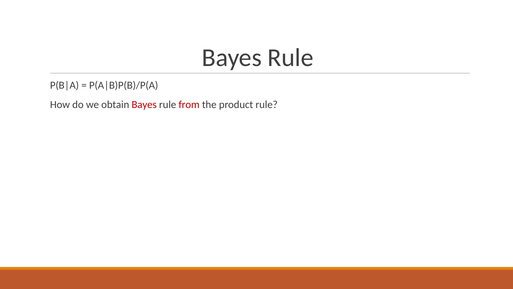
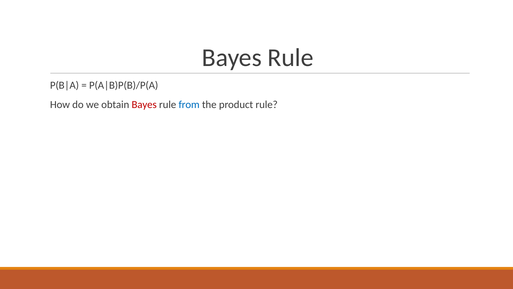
from colour: red -> blue
